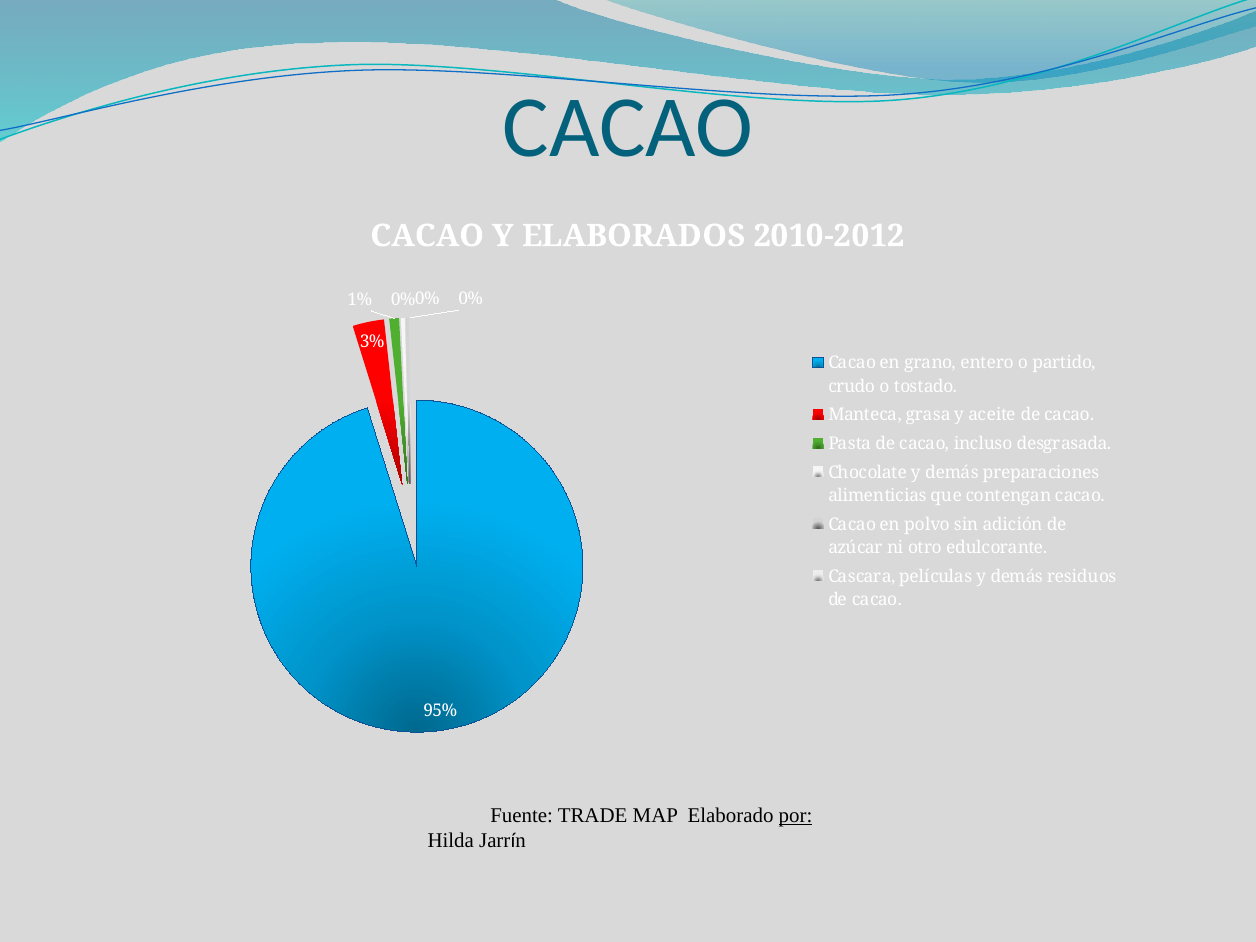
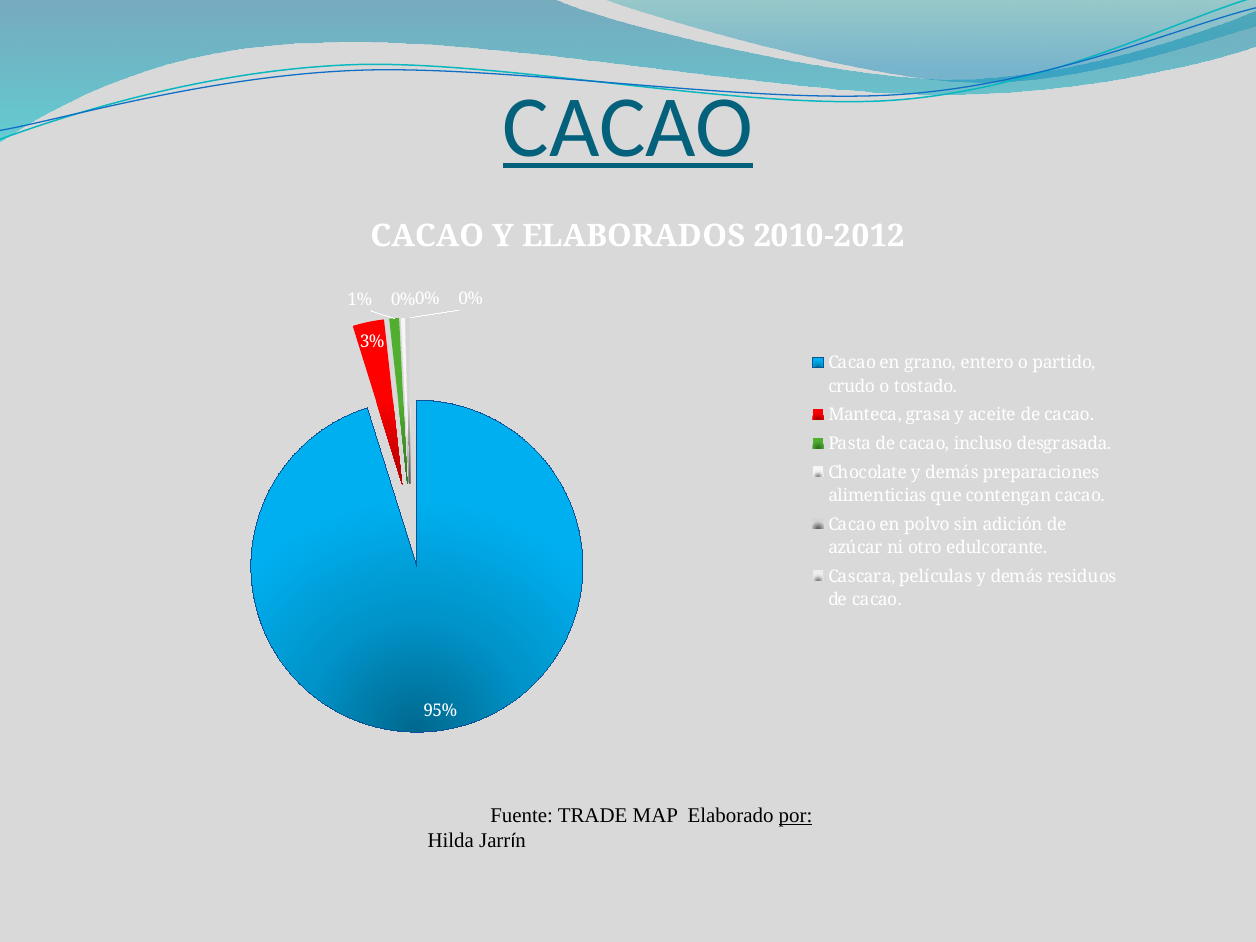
CACAO at (628, 128) underline: none -> present
